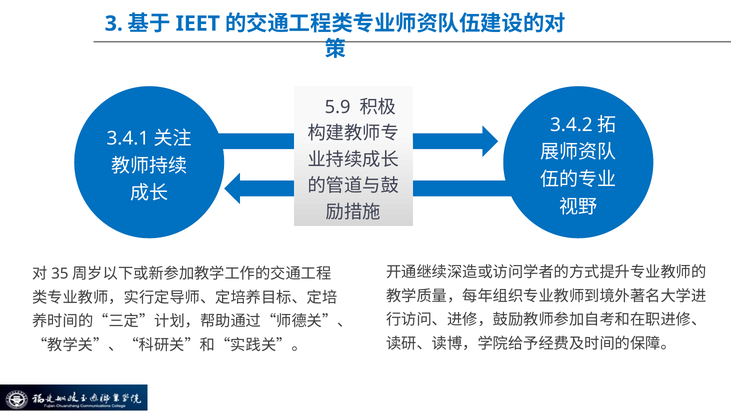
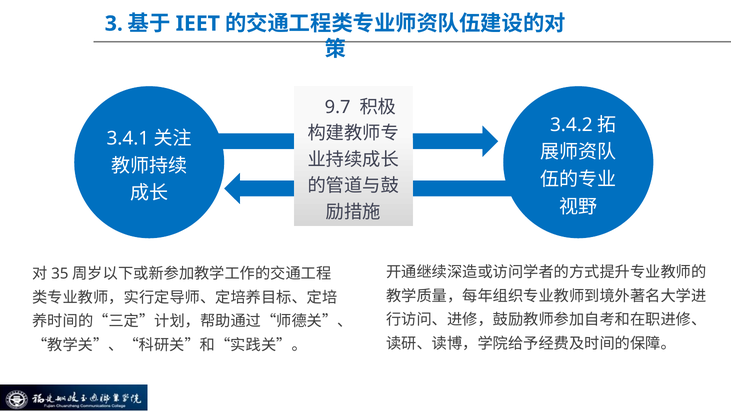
5.9: 5.9 -> 9.7
